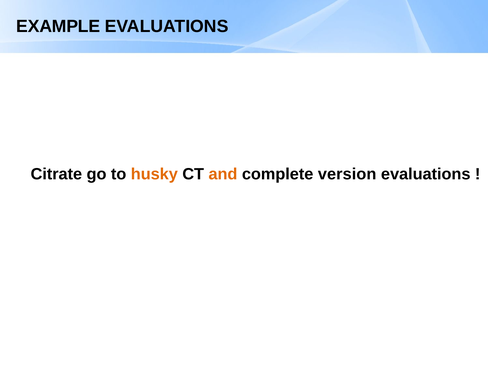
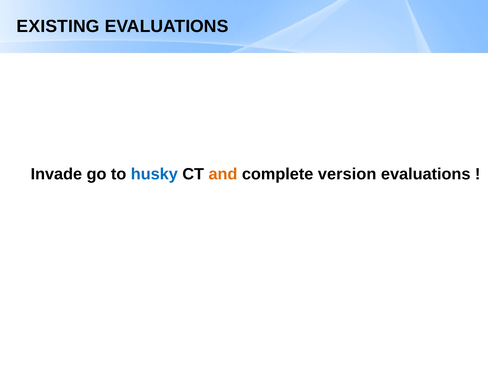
EXAMPLE: EXAMPLE -> EXISTING
Citrate: Citrate -> Invade
husky colour: orange -> blue
